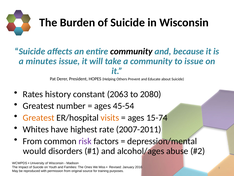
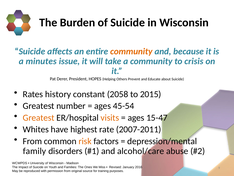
community at (131, 51) colour: black -> orange
to issue: issue -> crisis
2063: 2063 -> 2058
2080: 2080 -> 2015
15-74: 15-74 -> 15-47
risk colour: purple -> orange
would: would -> family
alcohol/ages: alcohol/ages -> alcohol/care
